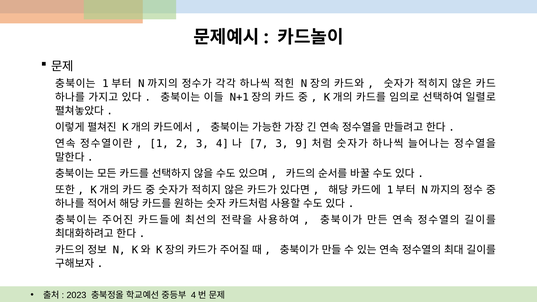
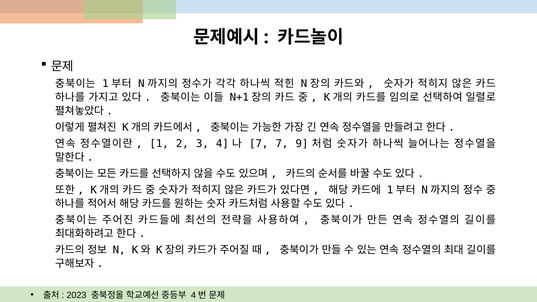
7 3: 3 -> 7
